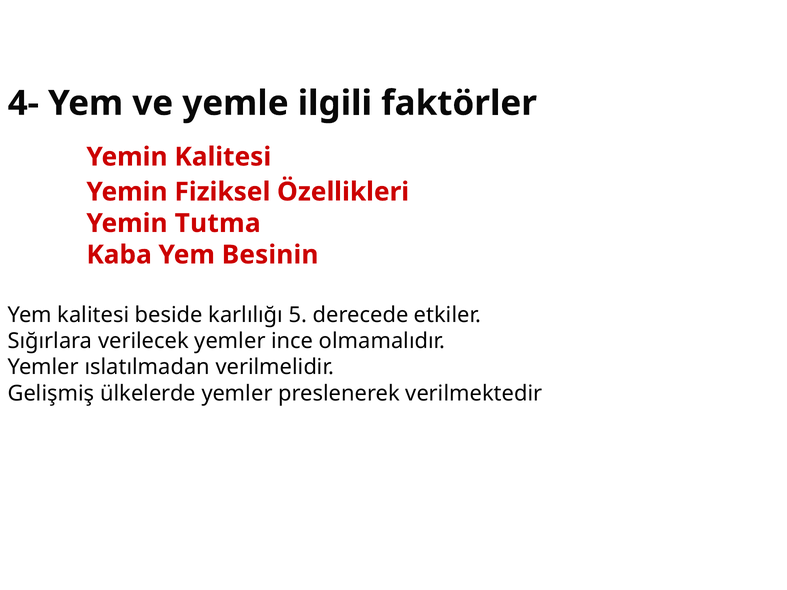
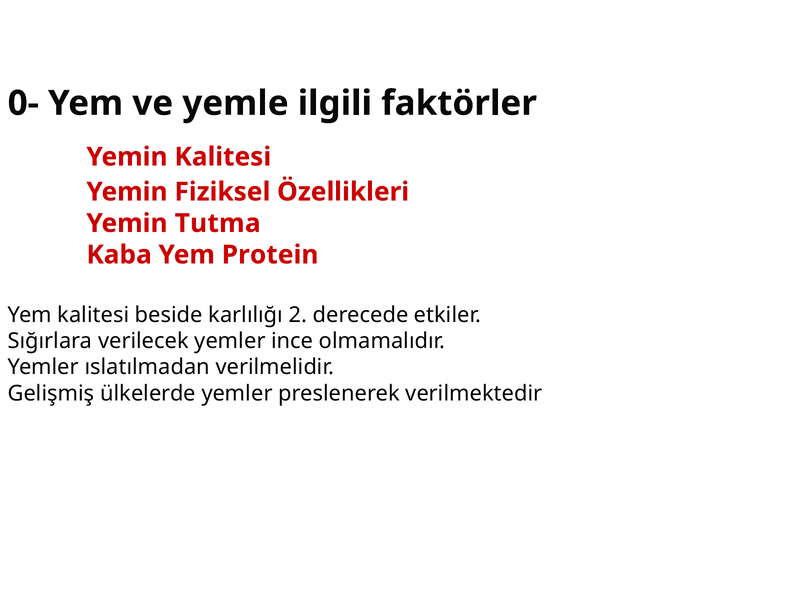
4-: 4- -> 0-
Besinin: Besinin -> Protein
5: 5 -> 2
